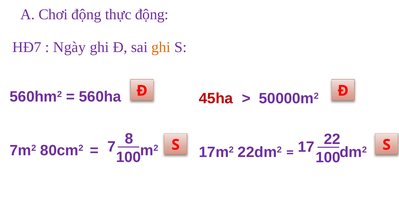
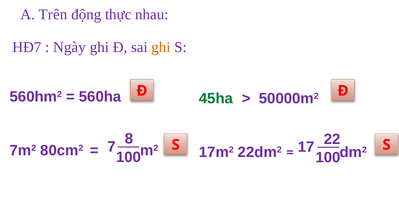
Chơi: Chơi -> Trên
thực động: động -> nhau
45ha colour: red -> green
